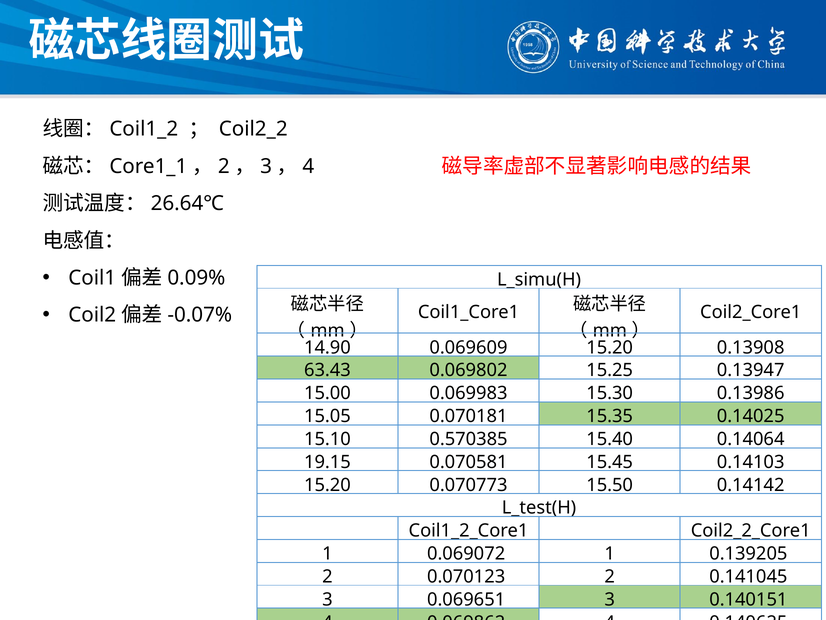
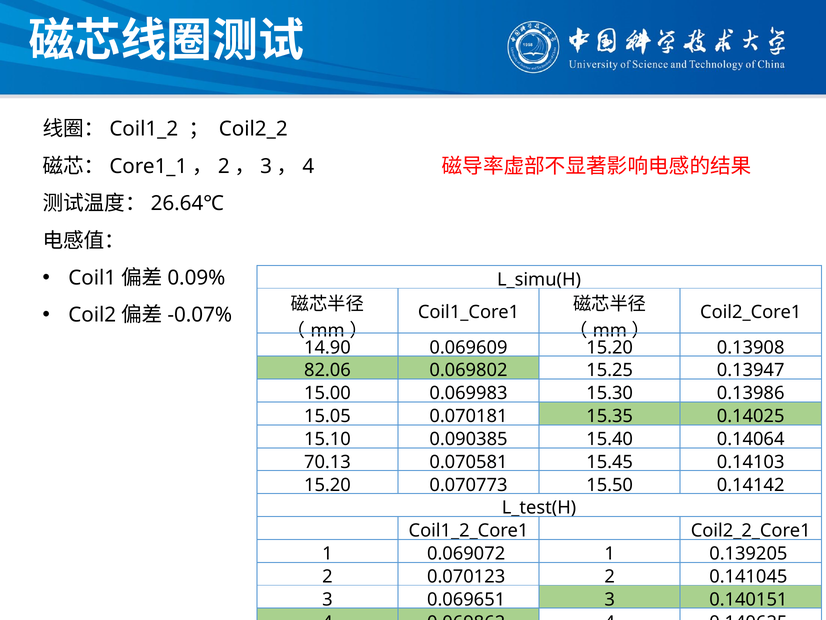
63.43: 63.43 -> 82.06
0.570385: 0.570385 -> 0.090385
19.15: 19.15 -> 70.13
